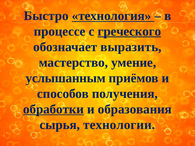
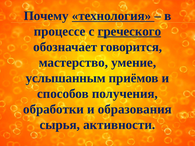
Быстро: Быстро -> Почему
выразить: выразить -> говорится
обработки underline: present -> none
технологии: технологии -> активности
